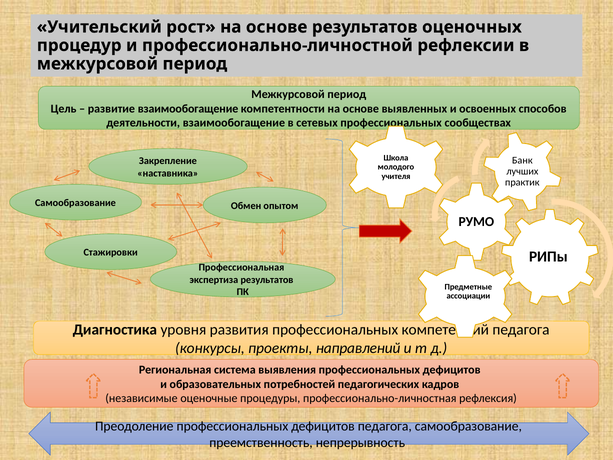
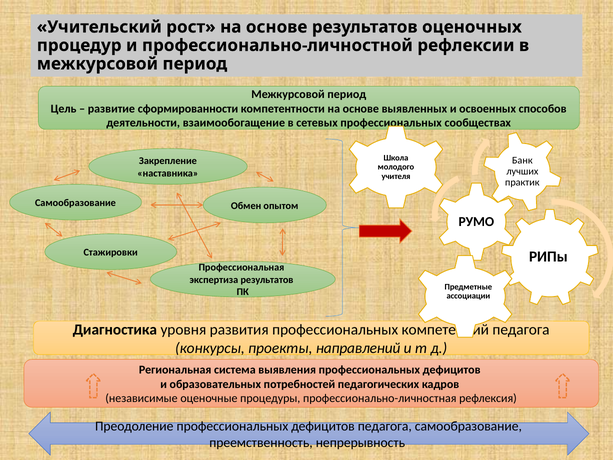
развитие взаимообогащение: взаимообогащение -> сформированности
